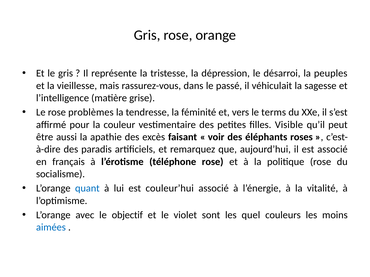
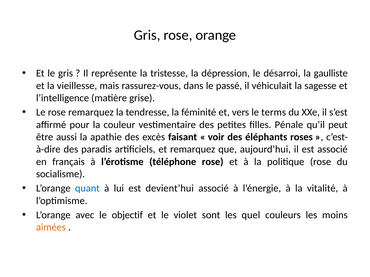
peuples: peuples -> gaulliste
rose problèmes: problèmes -> remarquez
Visible: Visible -> Pénale
couleur’hui: couleur’hui -> devient’hui
aimées colour: blue -> orange
